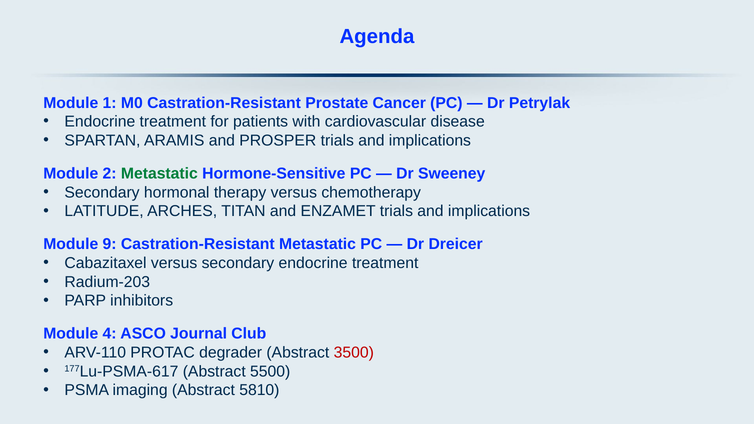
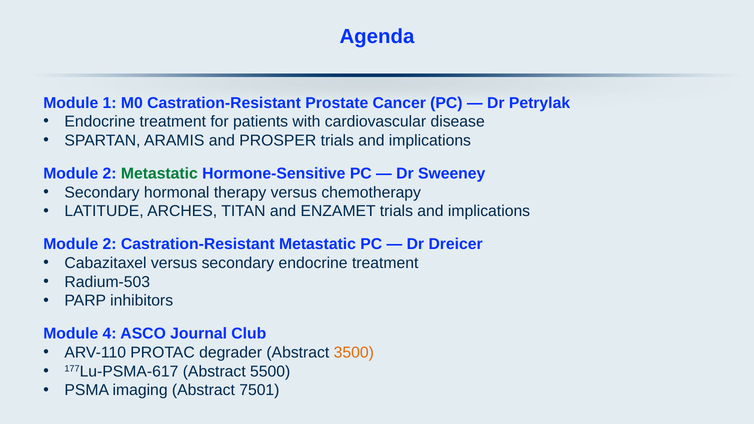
9 at (110, 244): 9 -> 2
Radium-203: Radium-203 -> Radium-503
3500 colour: red -> orange
5810: 5810 -> 7501
